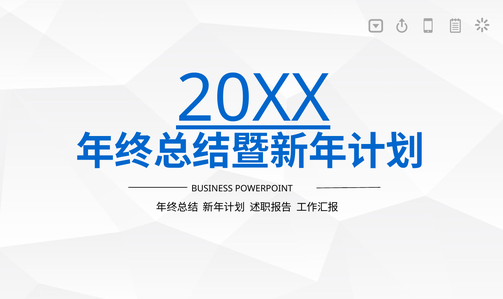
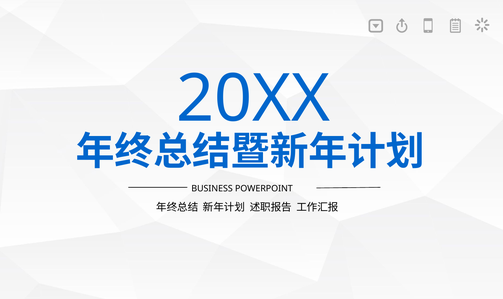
20XX underline: present -> none
